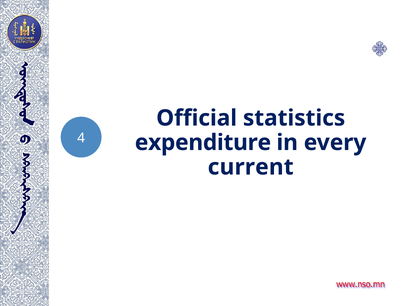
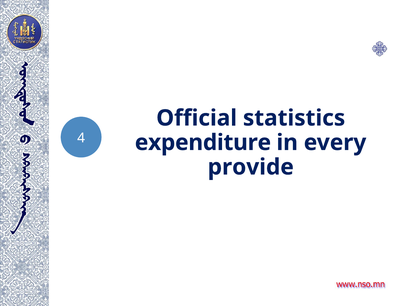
current: current -> provide
